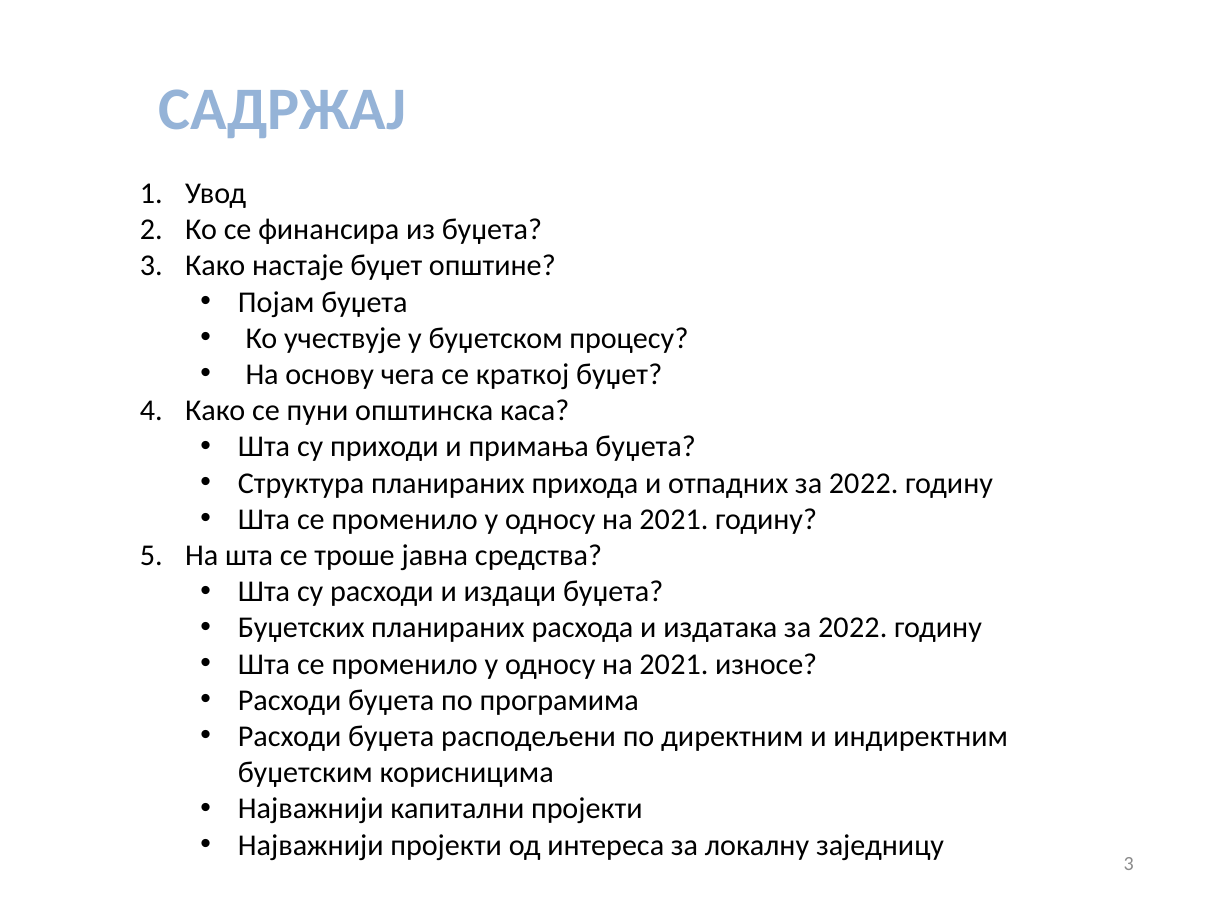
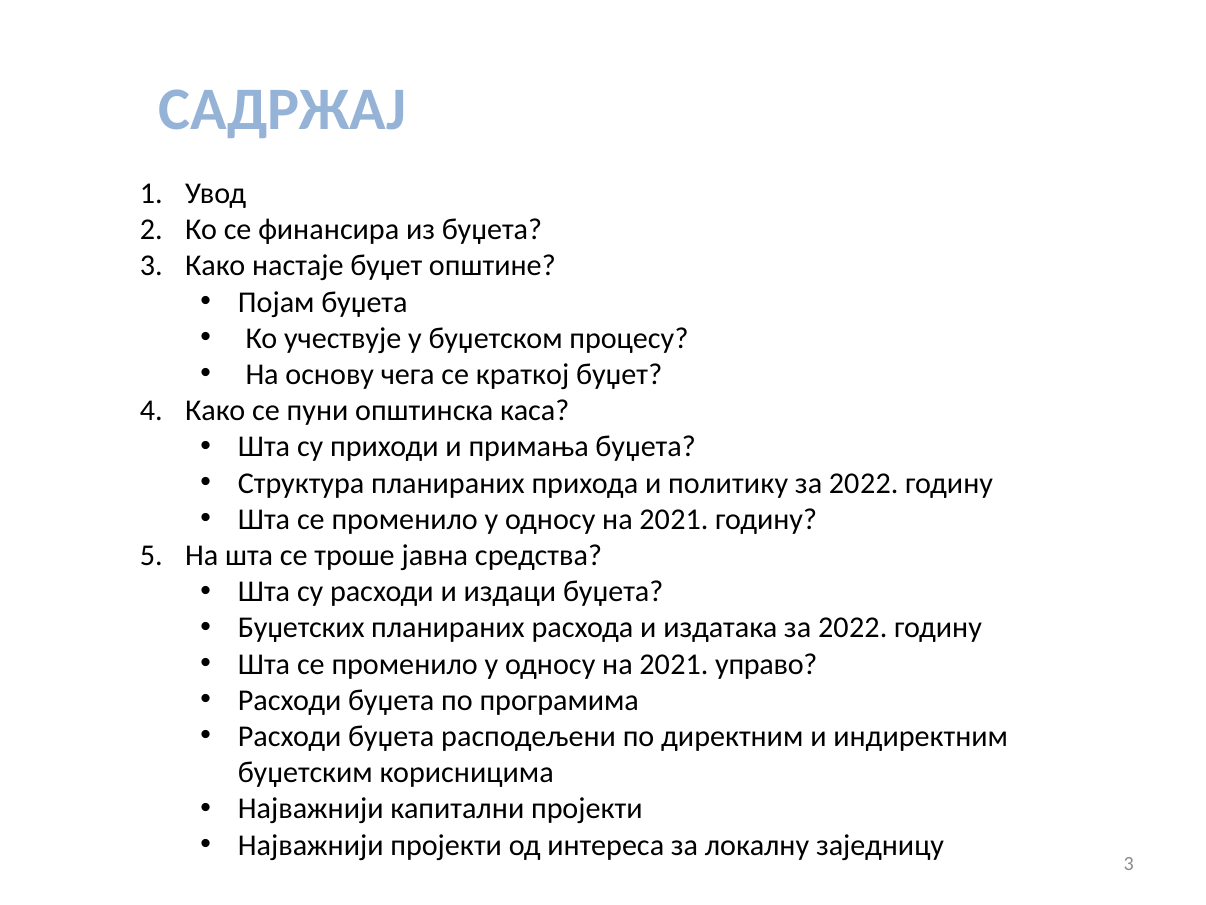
отпадних: отпадних -> политику
износе: износе -> управо
